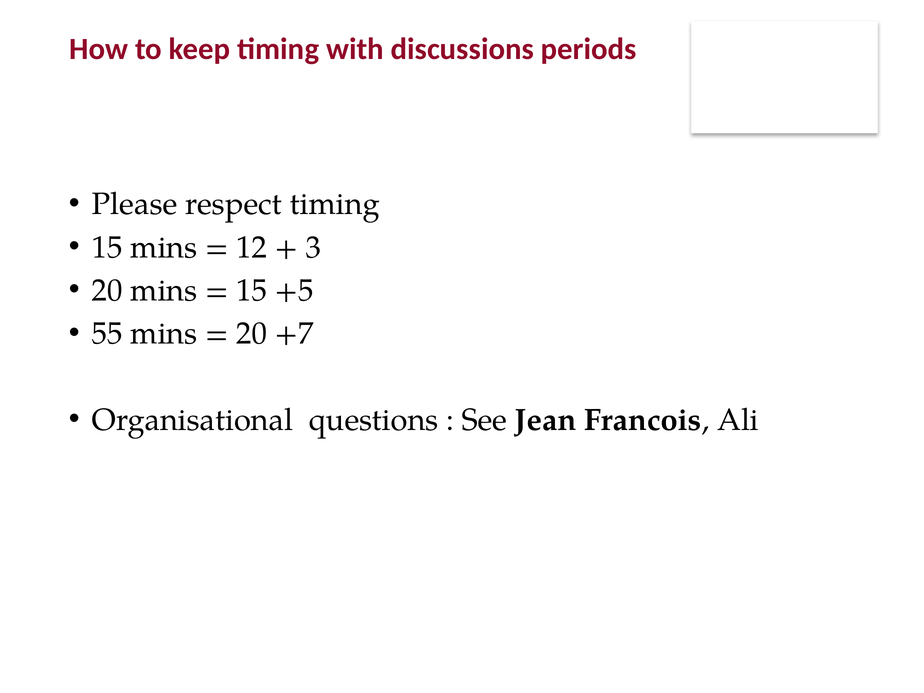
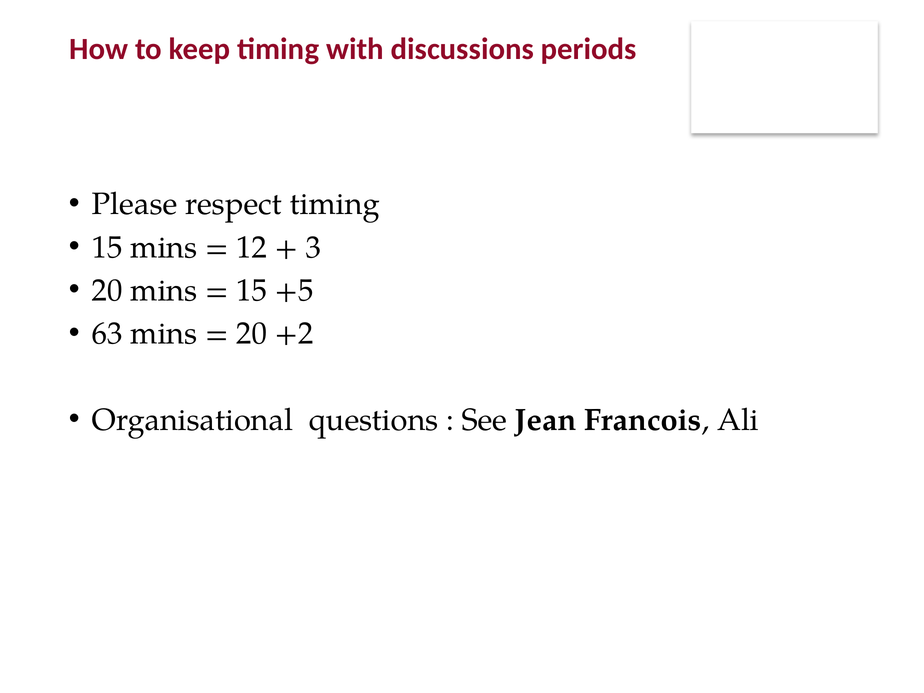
55: 55 -> 63
+7: +7 -> +2
